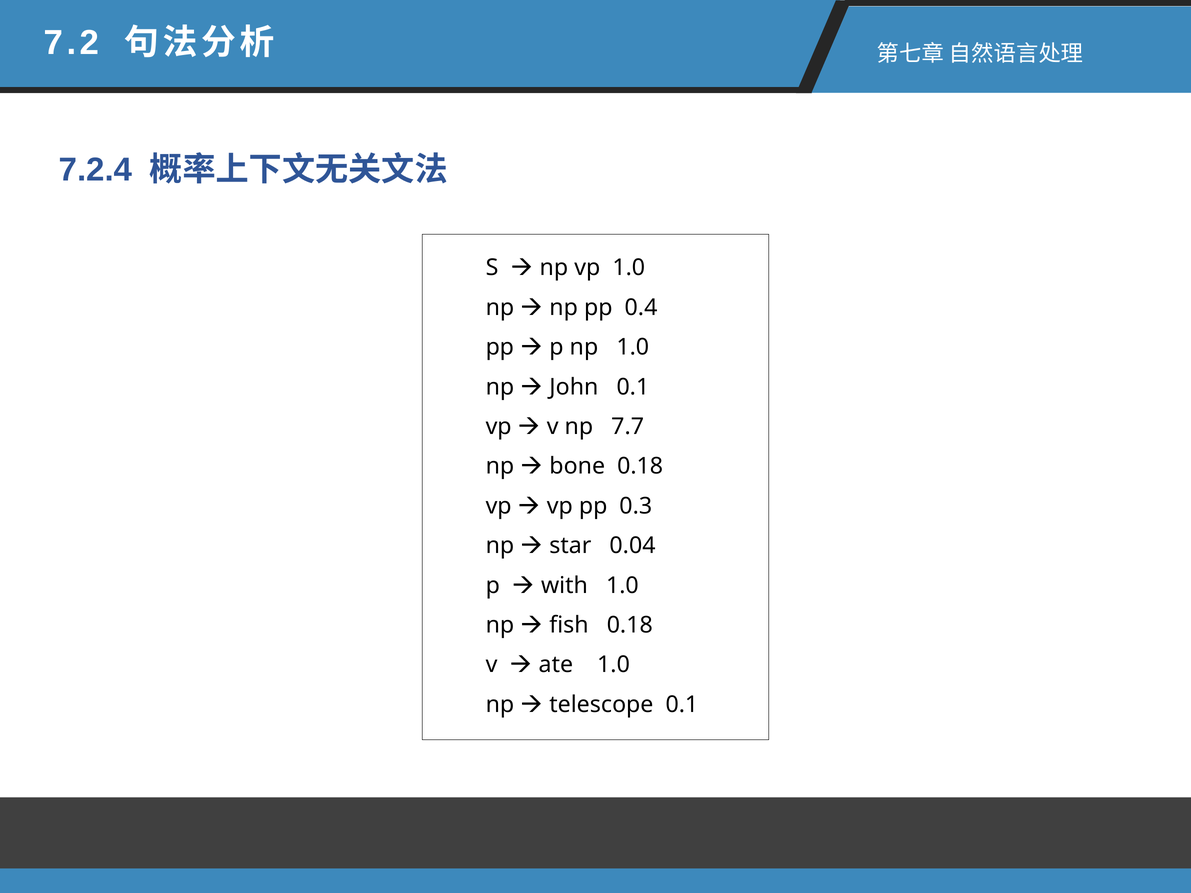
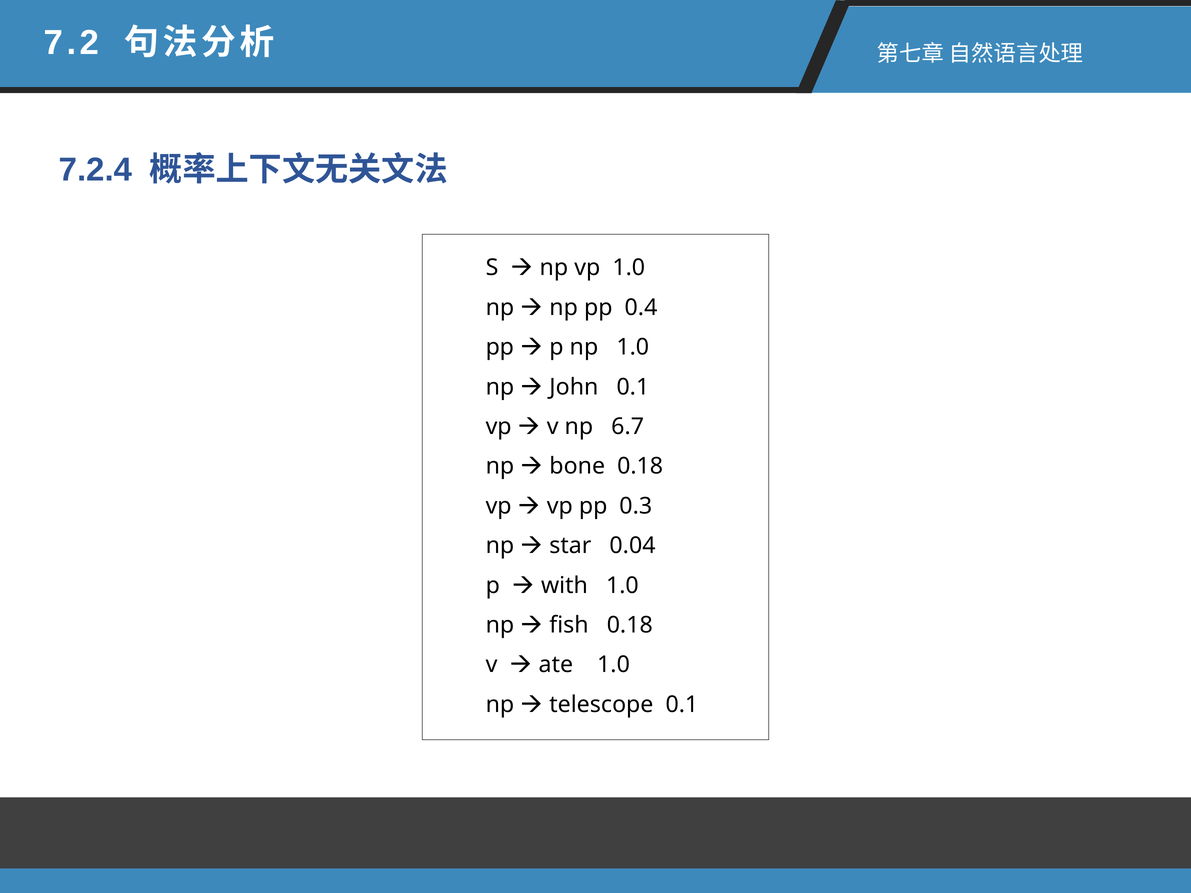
7.7: 7.7 -> 6.7
